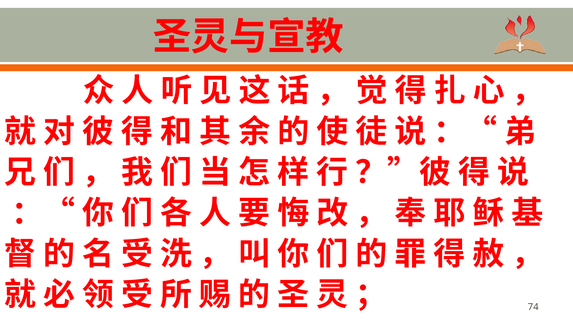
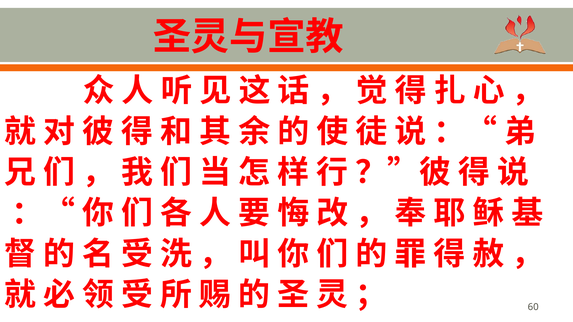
74: 74 -> 60
